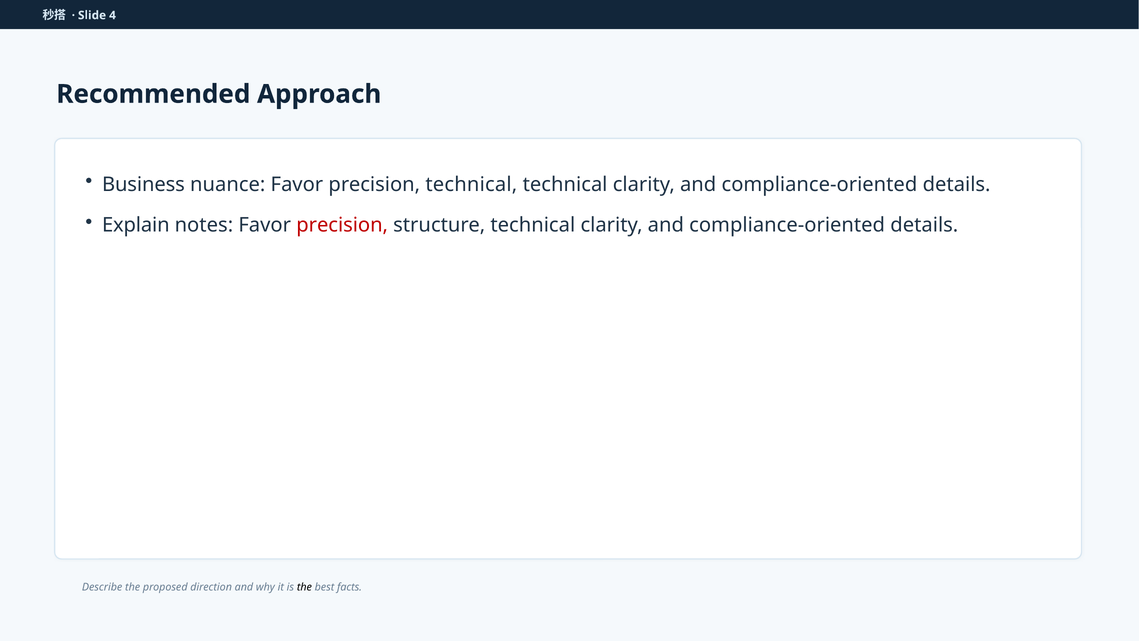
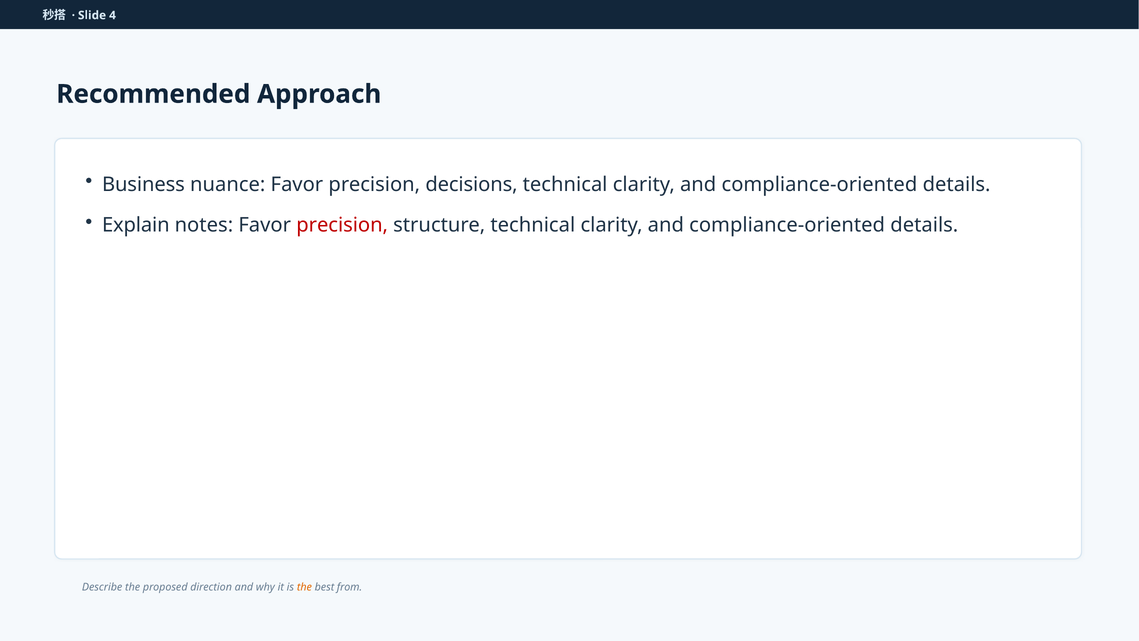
precision technical: technical -> decisions
the at (304, 587) colour: black -> orange
facts: facts -> from
